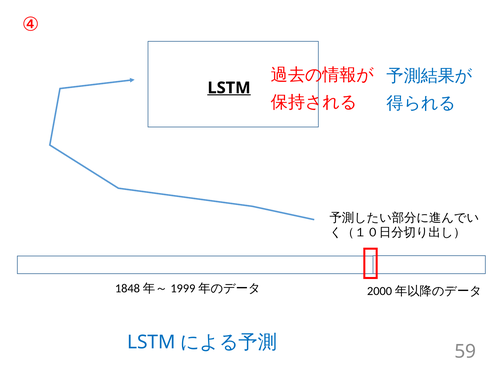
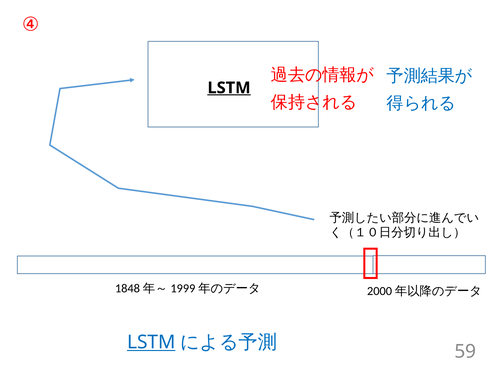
LSTM at (151, 342) underline: none -> present
